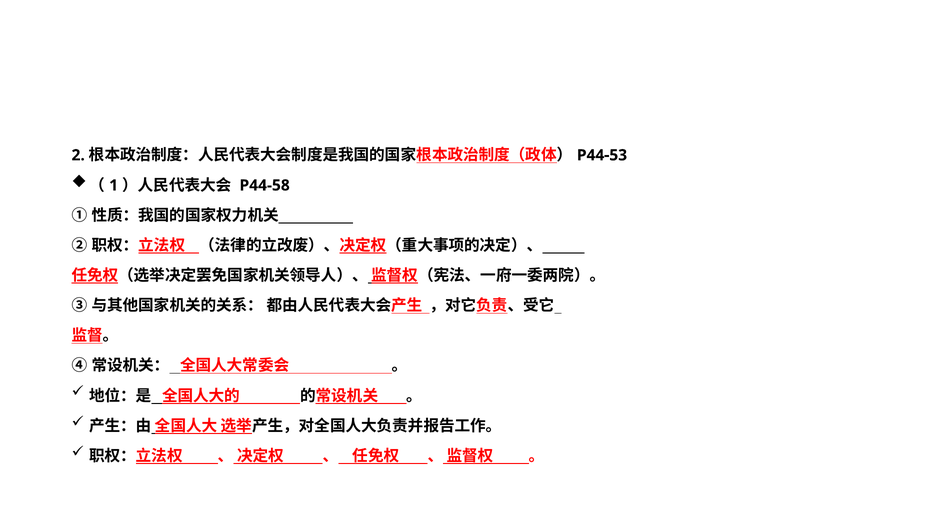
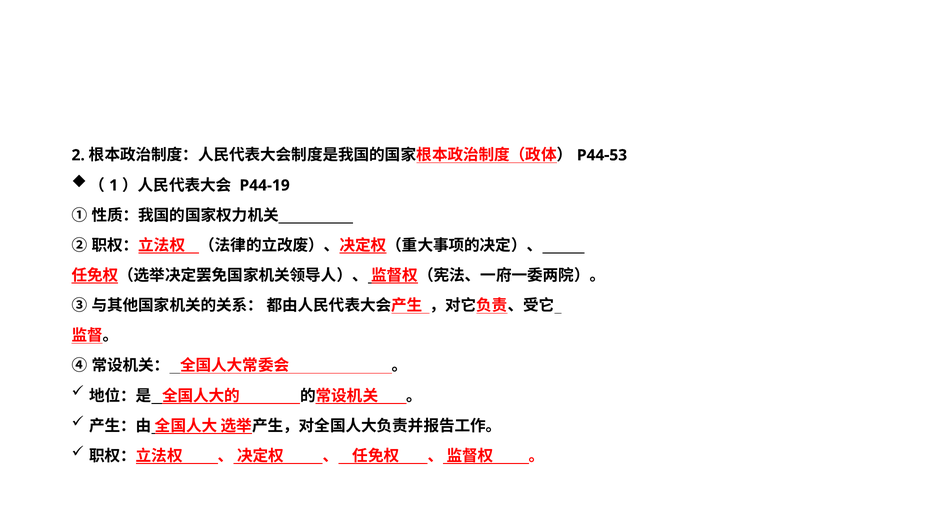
P44-58: P44-58 -> P44-19
